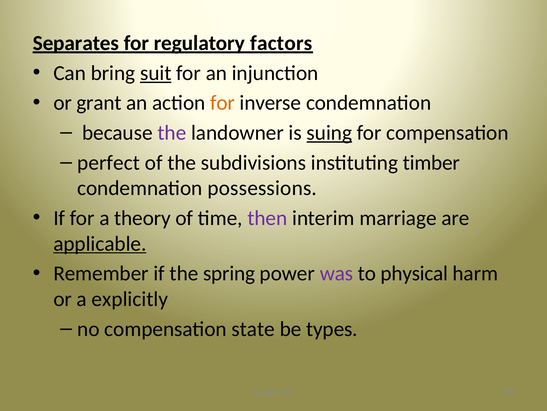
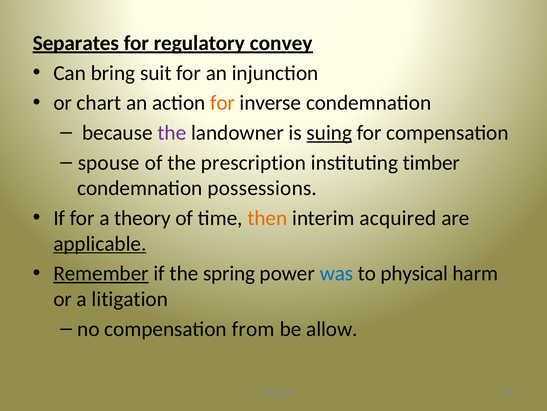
factors: factors -> convey
suit underline: present -> none
grant: grant -> chart
perfect: perfect -> spouse
subdivisions: subdivisions -> prescription
then colour: purple -> orange
marriage: marriage -> acquired
Remember underline: none -> present
was colour: purple -> blue
explicitly: explicitly -> litigation
state: state -> from
types: types -> allow
